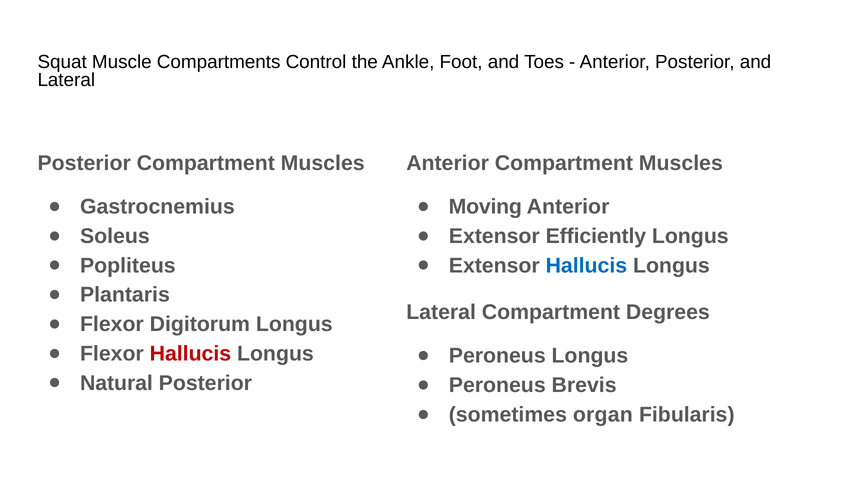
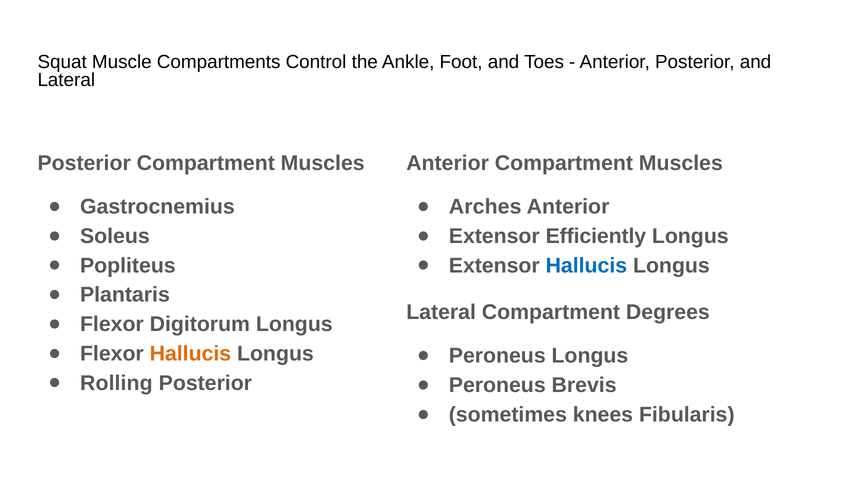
Moving: Moving -> Arches
Hallucis at (190, 353) colour: red -> orange
Natural: Natural -> Rolling
organ: organ -> knees
